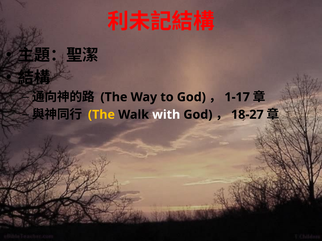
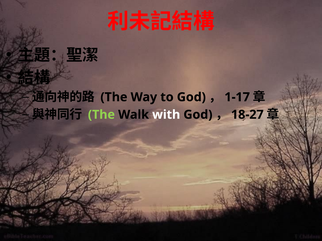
The at (101, 115) colour: yellow -> light green
